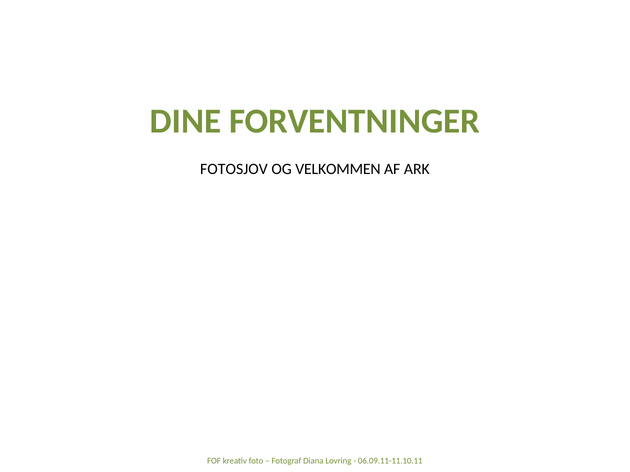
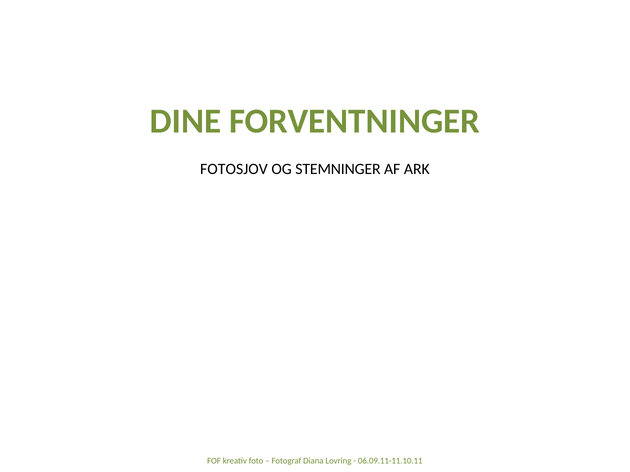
VELKOMMEN: VELKOMMEN -> STEMNINGER
